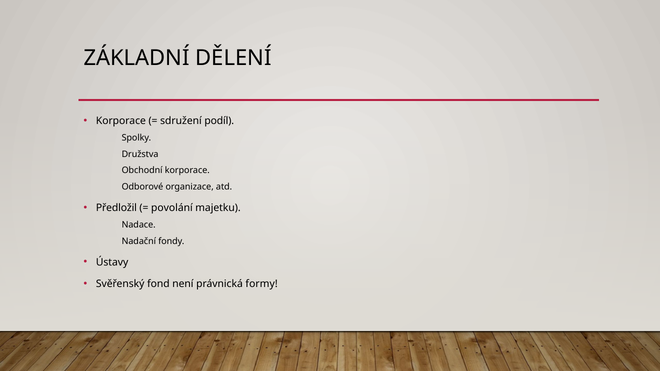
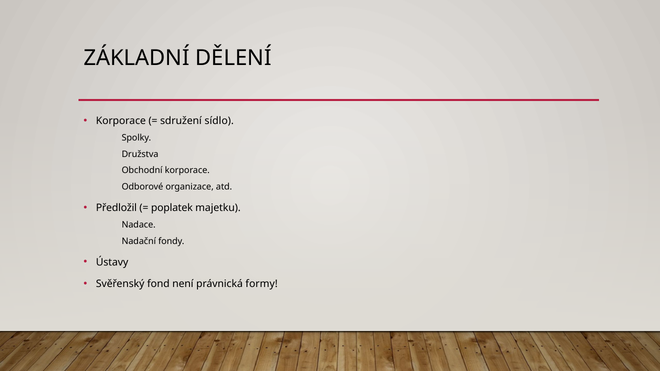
podíl: podíl -> sídlo
povolání: povolání -> poplatek
